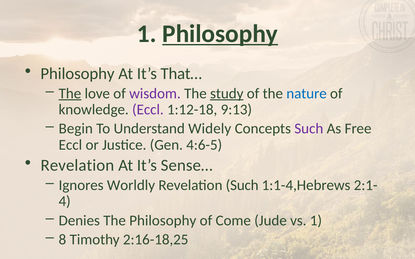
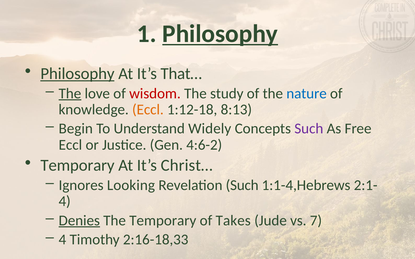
Philosophy at (77, 74) underline: none -> present
wisdom colour: purple -> red
study underline: present -> none
Eccl at (148, 110) colour: purple -> orange
9:13: 9:13 -> 8:13
4:6-5: 4:6-5 -> 4:6-2
Revelation at (77, 166): Revelation -> Temporary
Sense…: Sense… -> Christ…
Worldly: Worldly -> Looking
Denies underline: none -> present
The Philosophy: Philosophy -> Temporary
Come: Come -> Takes
vs 1: 1 -> 7
8 at (62, 240): 8 -> 4
2:16-18,25: 2:16-18,25 -> 2:16-18,33
